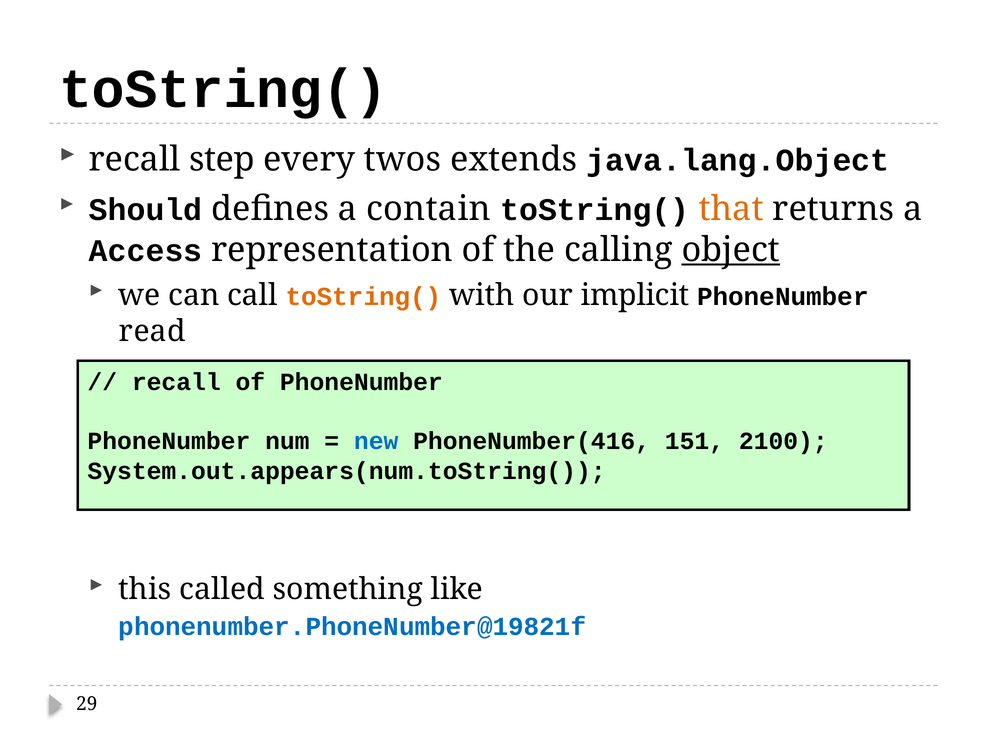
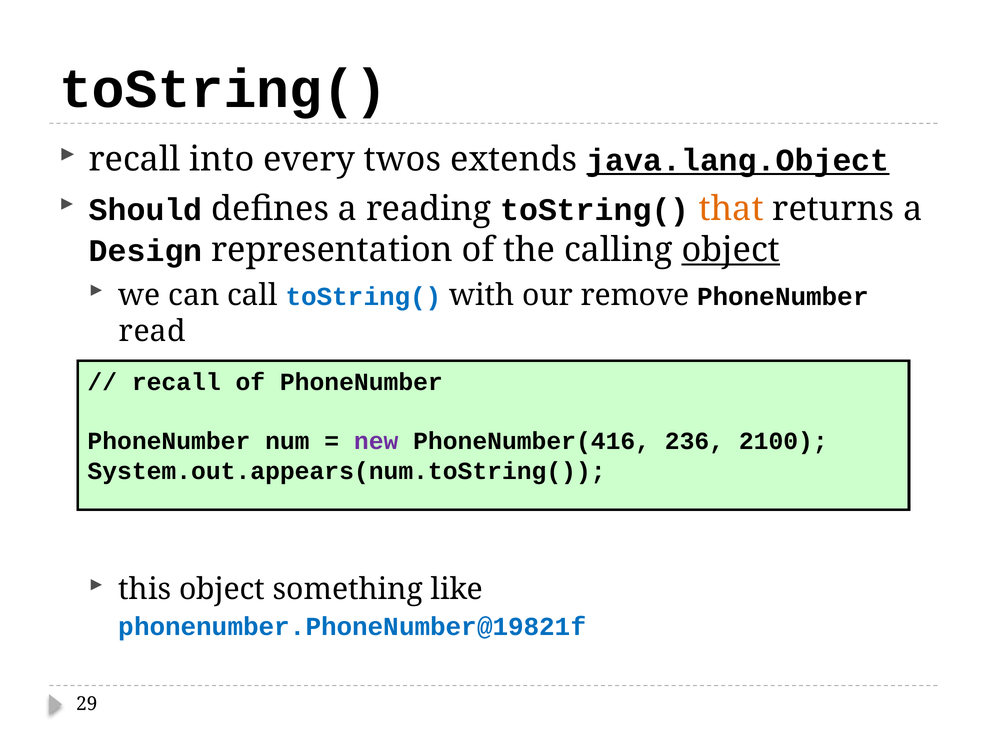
step: step -> into
java.lang.Object underline: none -> present
contain: contain -> reading
Access: Access -> Design
toString( at (364, 297) colour: orange -> blue
implicit: implicit -> remove
new colour: blue -> purple
151: 151 -> 236
this called: called -> object
